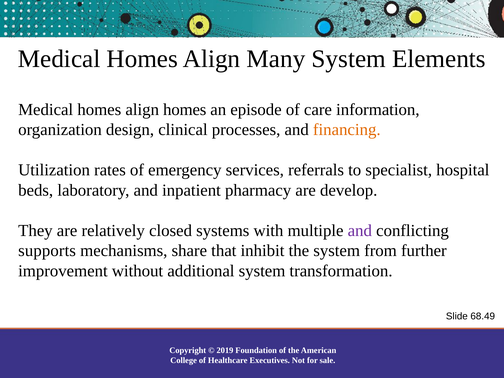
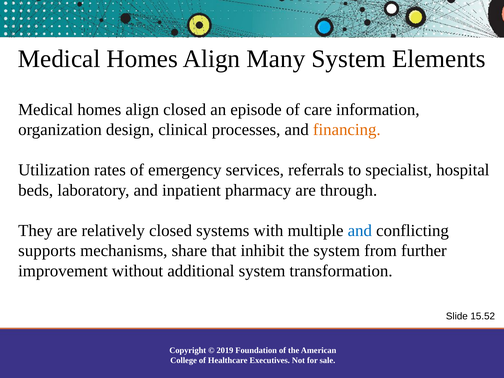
align homes: homes -> closed
develop: develop -> through
and at (360, 231) colour: purple -> blue
68.49: 68.49 -> 15.52
